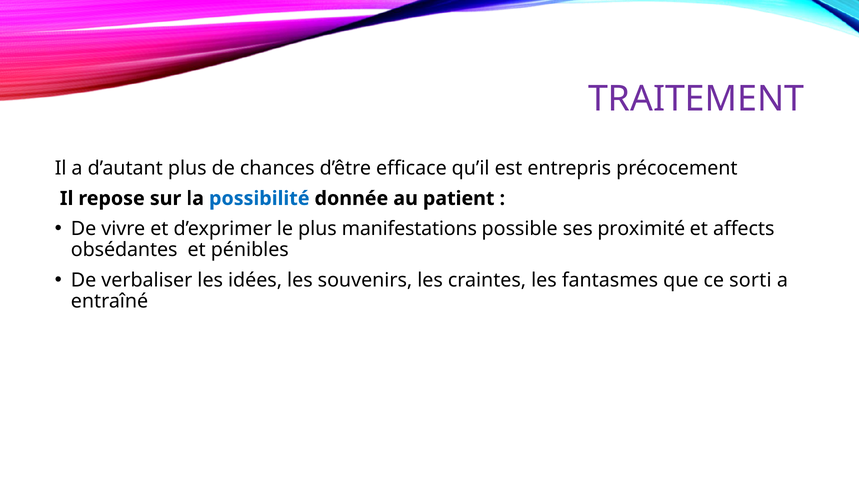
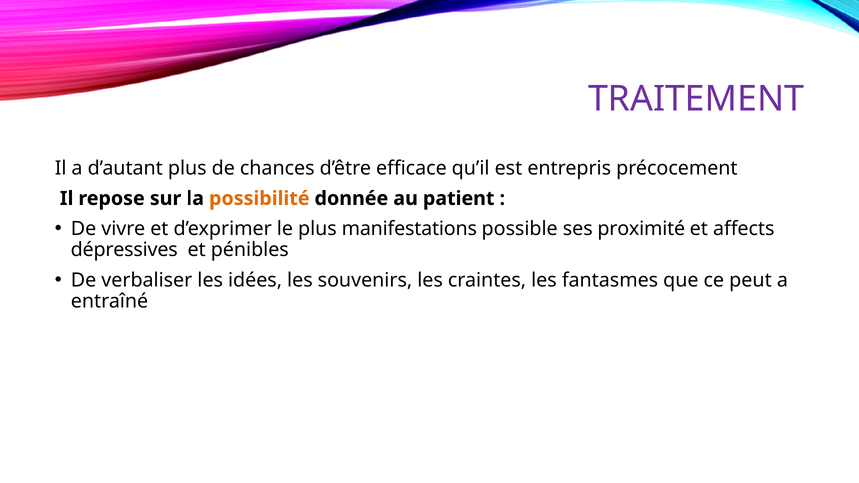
possibilité colour: blue -> orange
obsédantes: obsédantes -> dépressives
sorti: sorti -> peut
